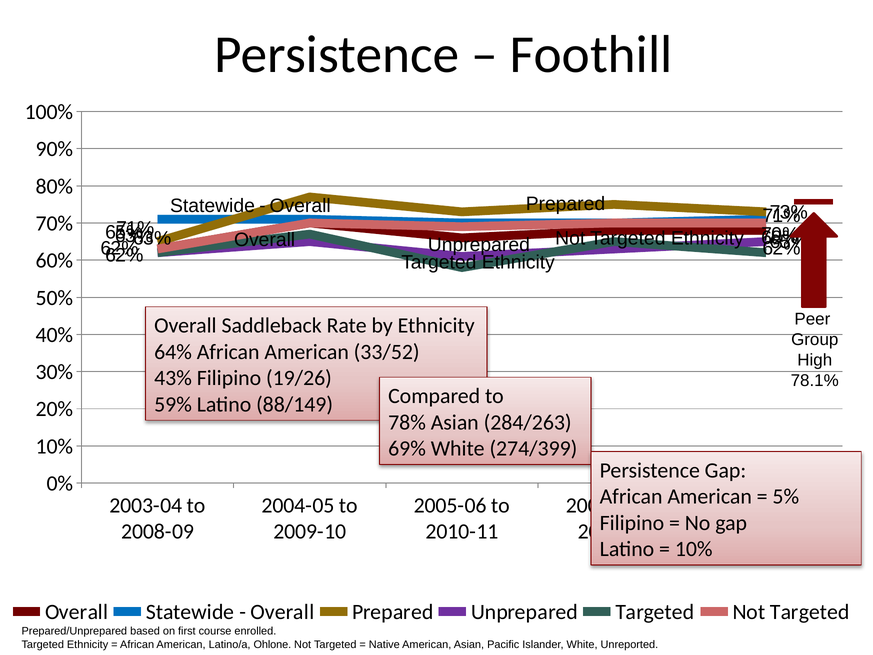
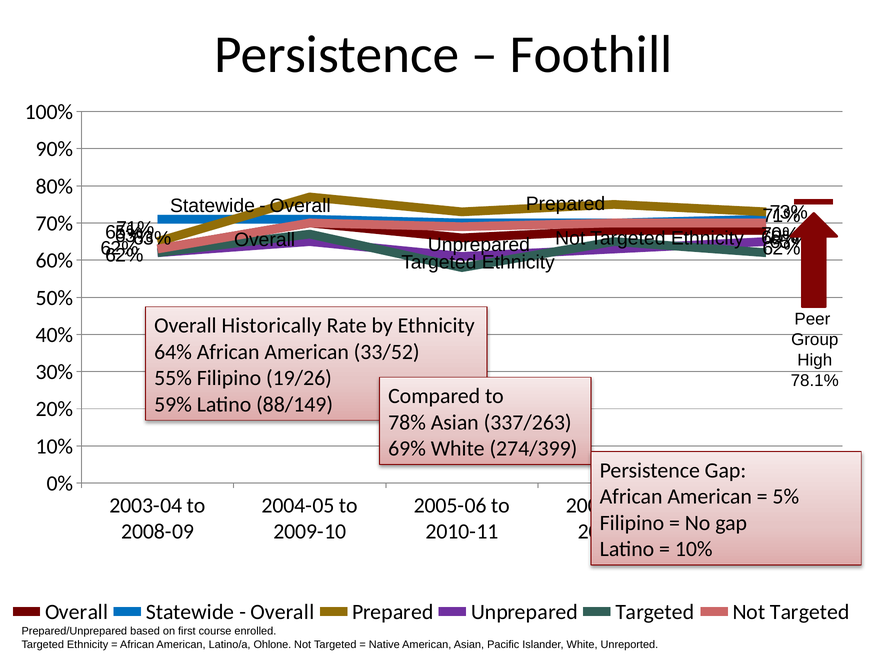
Saddleback: Saddleback -> Historically
43%: 43% -> 55%
284/263: 284/263 -> 337/263
